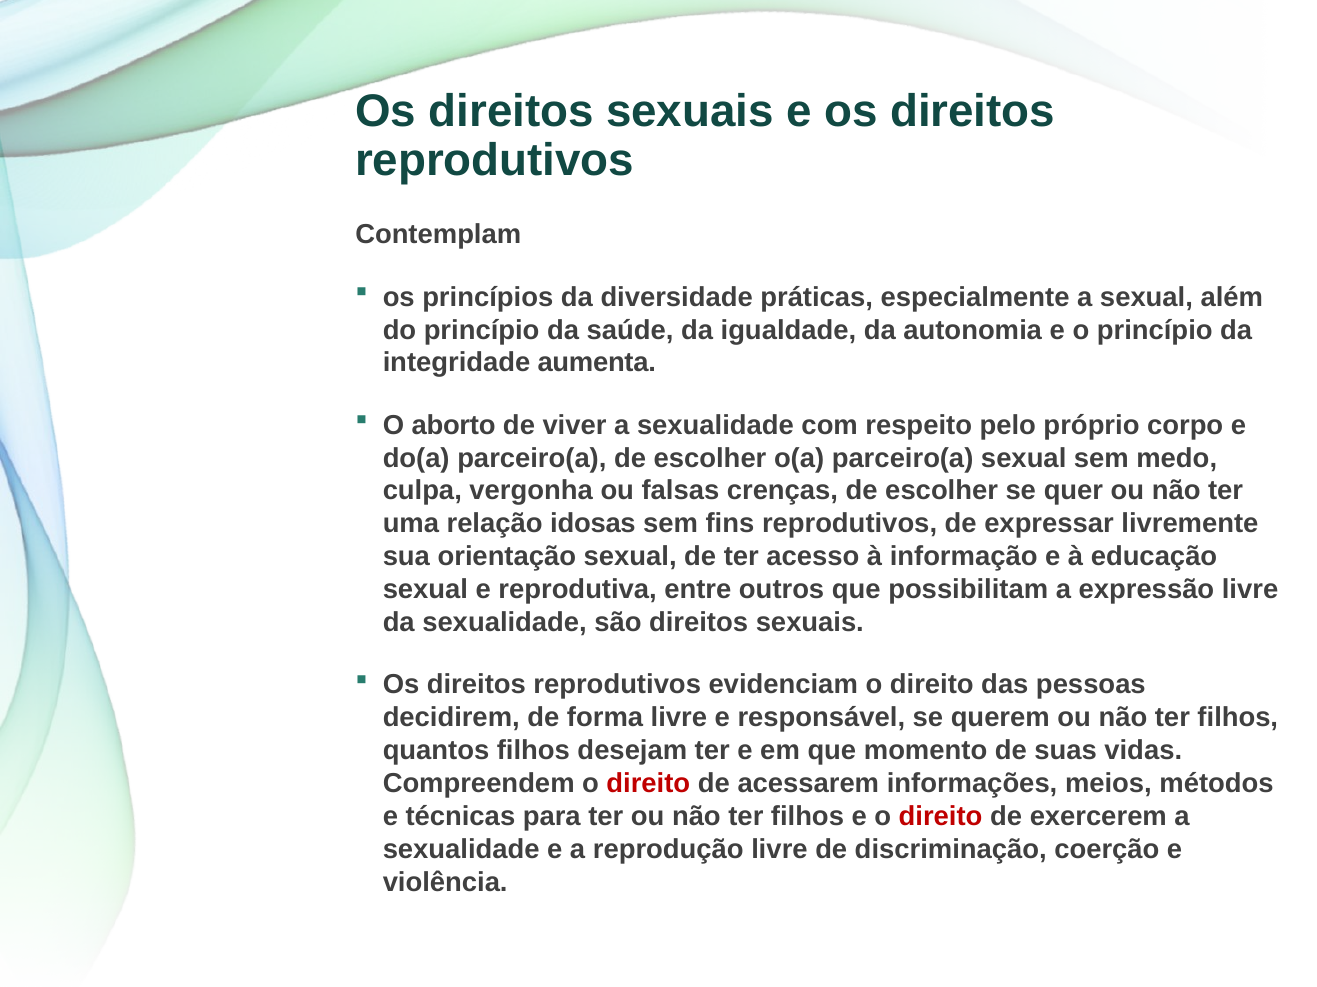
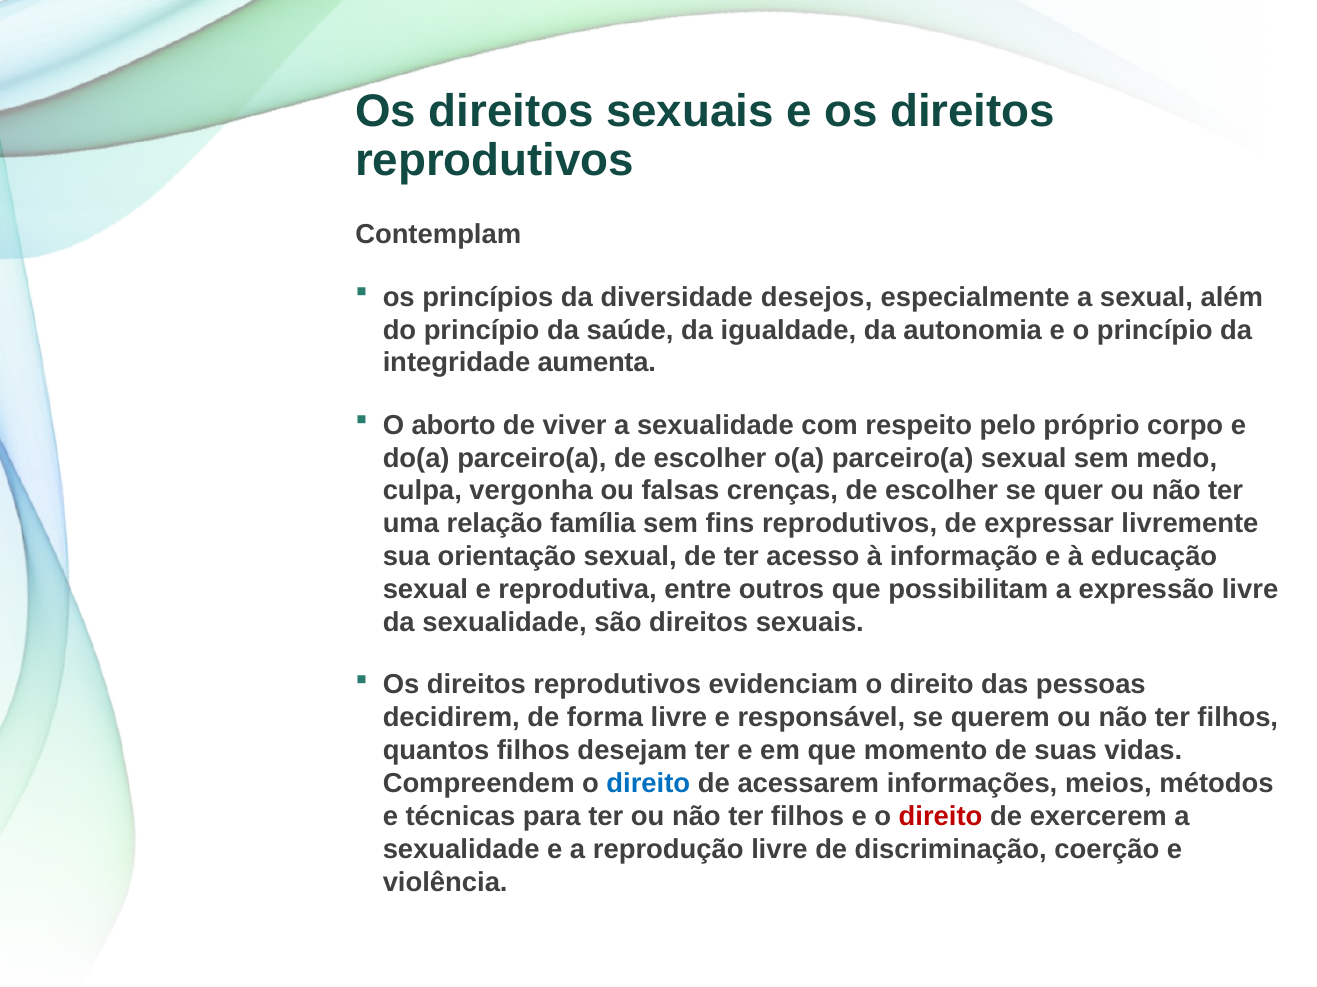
práticas: práticas -> desejos
idosas: idosas -> família
direito at (648, 784) colour: red -> blue
